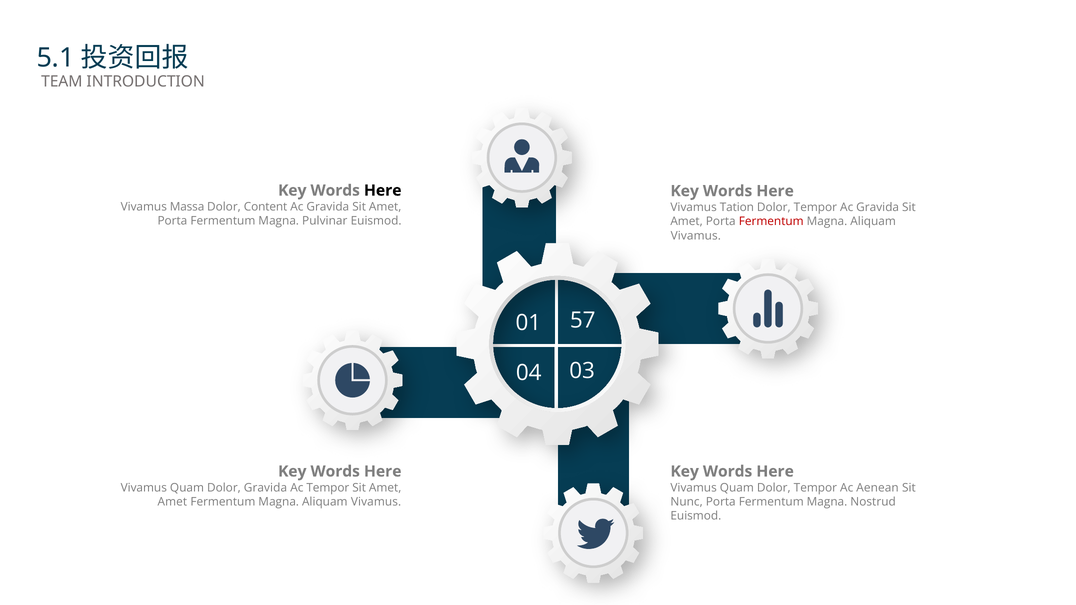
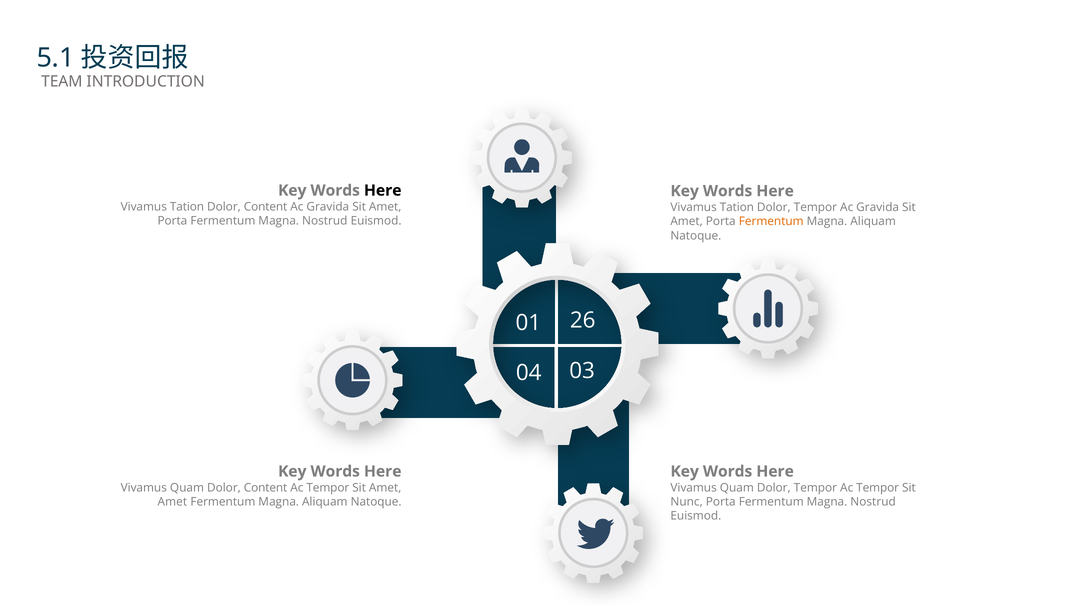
Massa at (187, 207): Massa -> Tation
Pulvinar at (325, 221): Pulvinar -> Nostrud
Fermentum at (771, 222) colour: red -> orange
Vivamus at (696, 236): Vivamus -> Natoque
57: 57 -> 26
Quam Dolor Gravida: Gravida -> Content
Tempor Ac Aenean: Aenean -> Tempor
Vivamus at (376, 502): Vivamus -> Natoque
